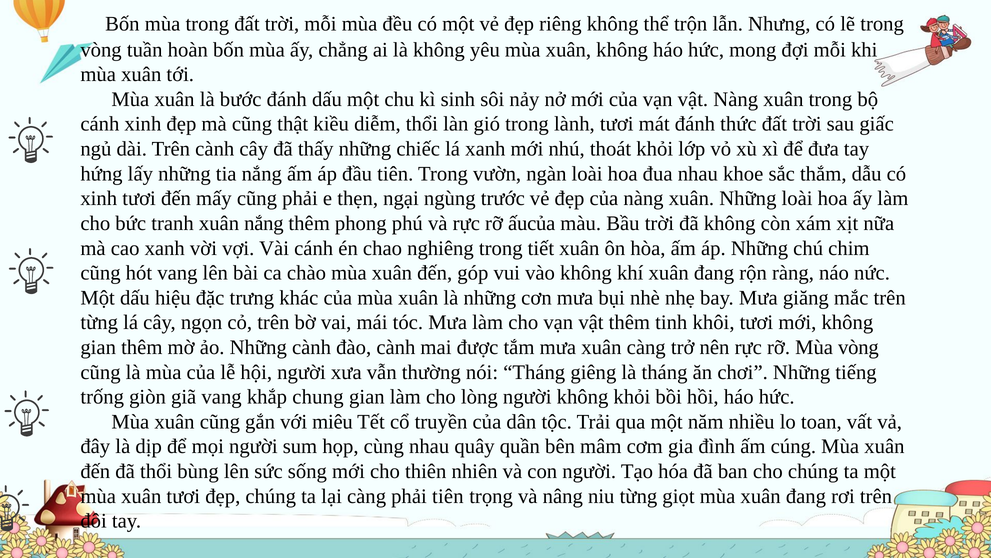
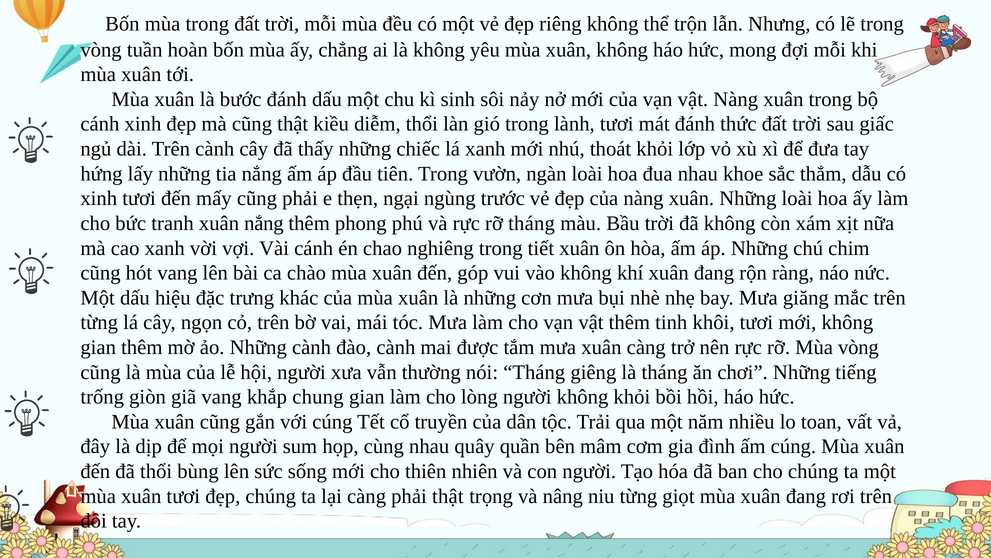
rỡ ấucủa: ấucủa -> tháng
với miêu: miêu -> cúng
phải tiên: tiên -> thật
